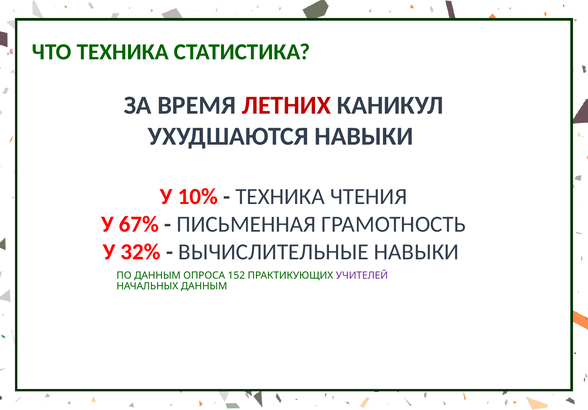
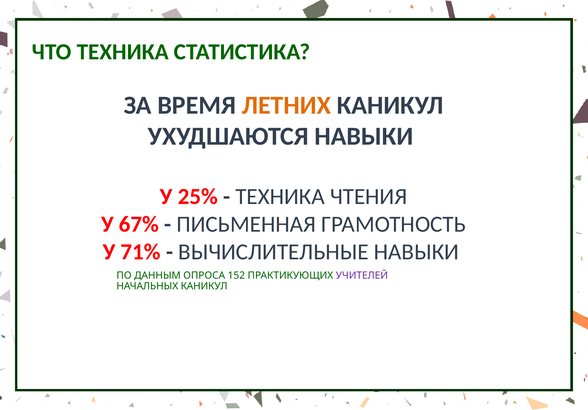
ЛЕТНИХ colour: red -> orange
10%: 10% -> 25%
32%: 32% -> 71%
НАЧАЛЬНЫХ ДАННЫМ: ДАННЫМ -> КАНИКУЛ
